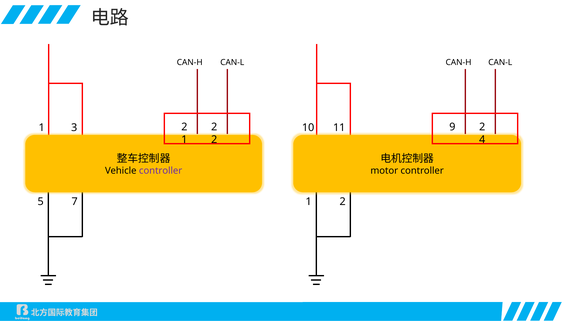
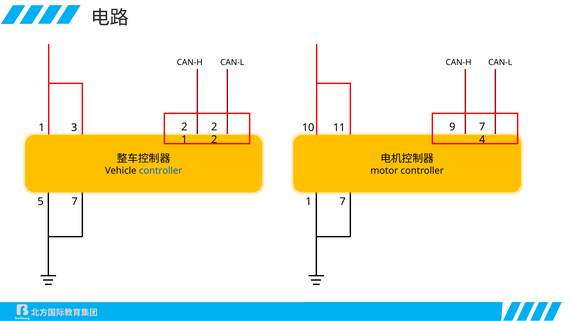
9 2: 2 -> 7
controller at (161, 171) colour: purple -> blue
2 at (343, 202): 2 -> 7
